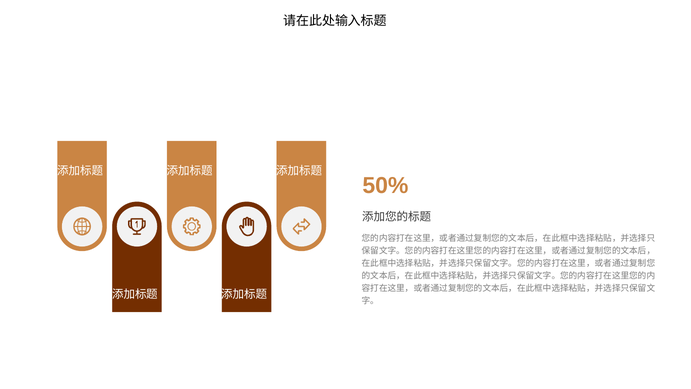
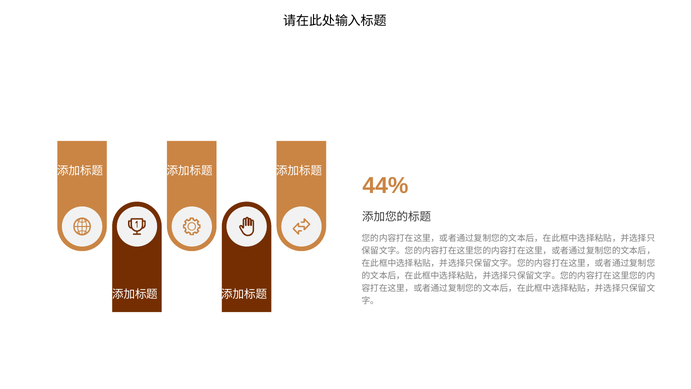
50%: 50% -> 44%
